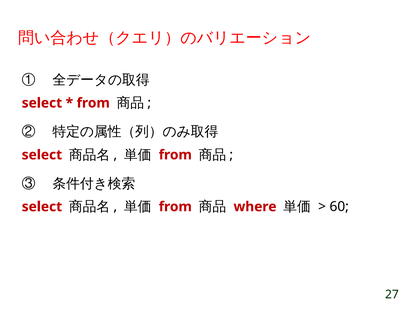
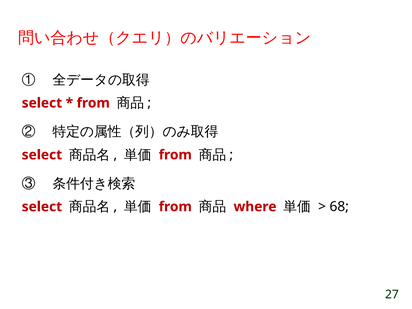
60: 60 -> 68
